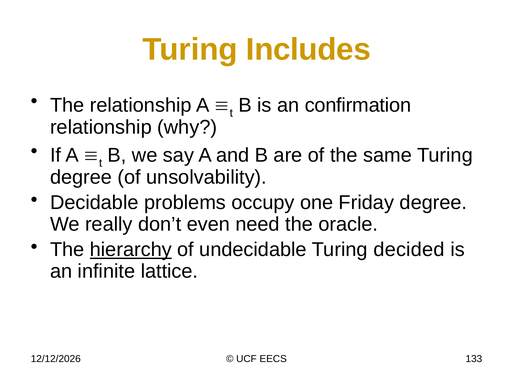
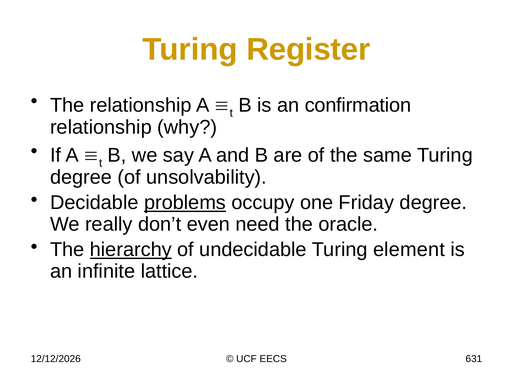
Includes: Includes -> Register
problems underline: none -> present
decided: decided -> element
133: 133 -> 631
